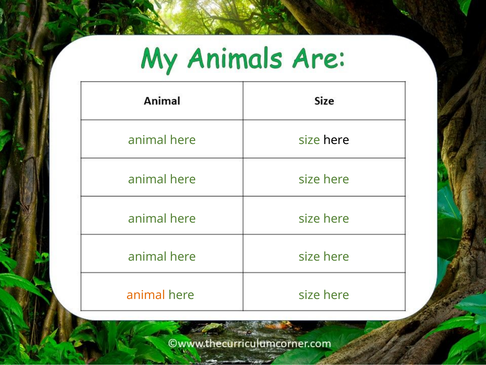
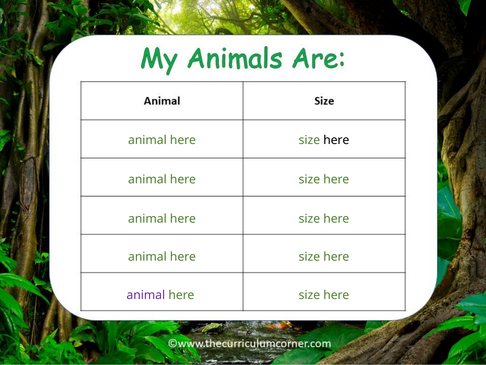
animal at (146, 295) colour: orange -> purple
